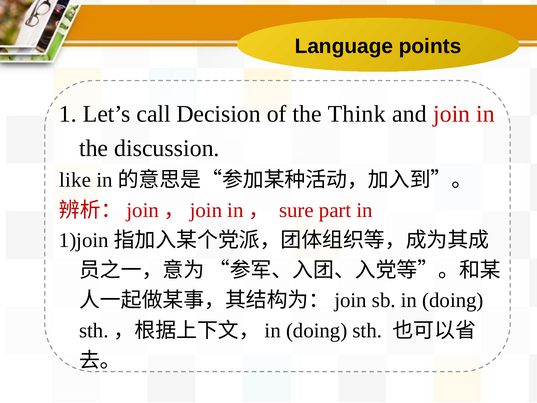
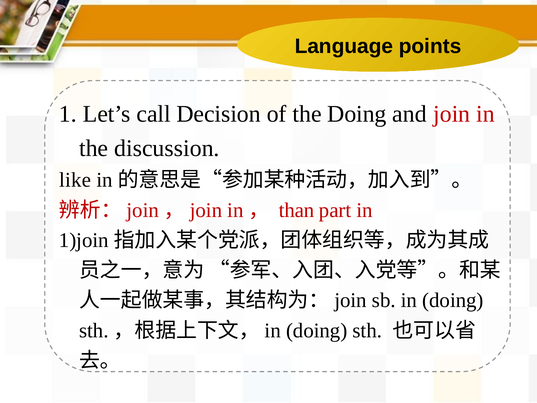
the Think: Think -> Doing
sure: sure -> than
